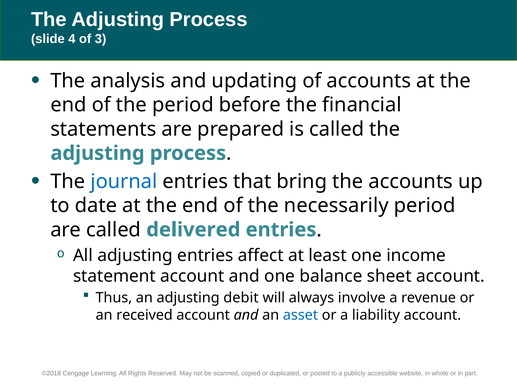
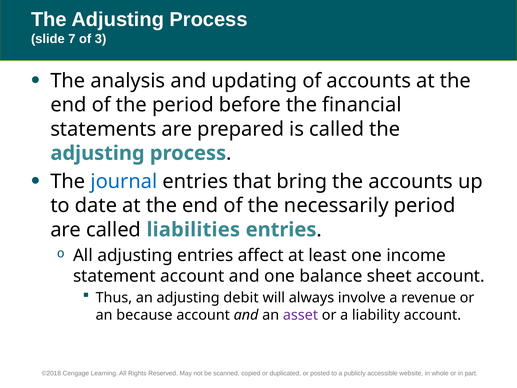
4: 4 -> 7
delivered: delivered -> liabilities
received: received -> because
asset colour: blue -> purple
